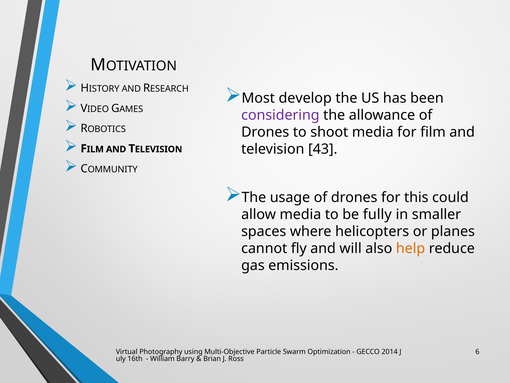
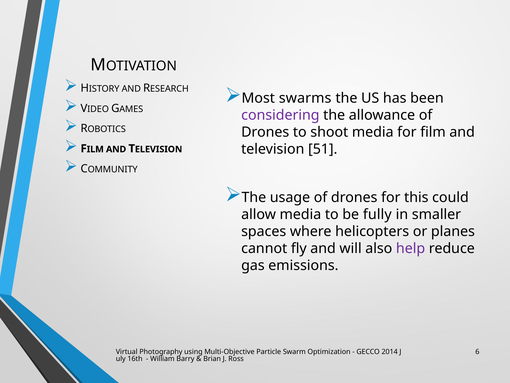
develop: develop -> swarms
43: 43 -> 51
help colour: orange -> purple
